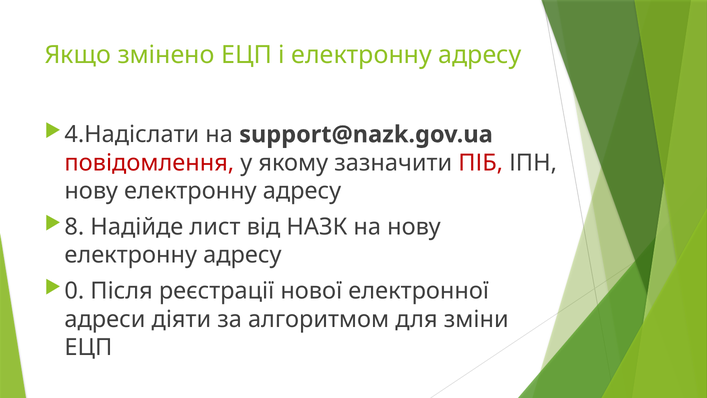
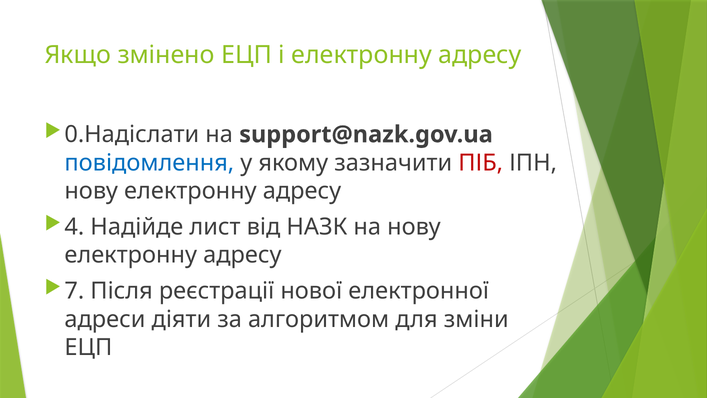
4.Надіслати: 4.Надіслати -> 0.Надіслати
повідомлення colour: red -> blue
8: 8 -> 4
0: 0 -> 7
